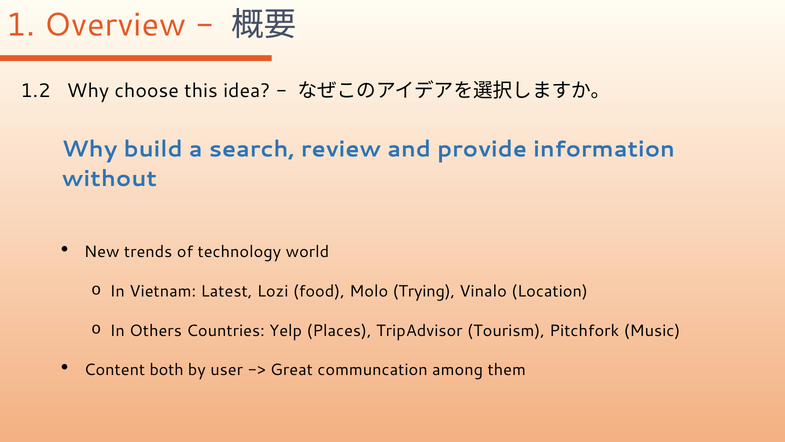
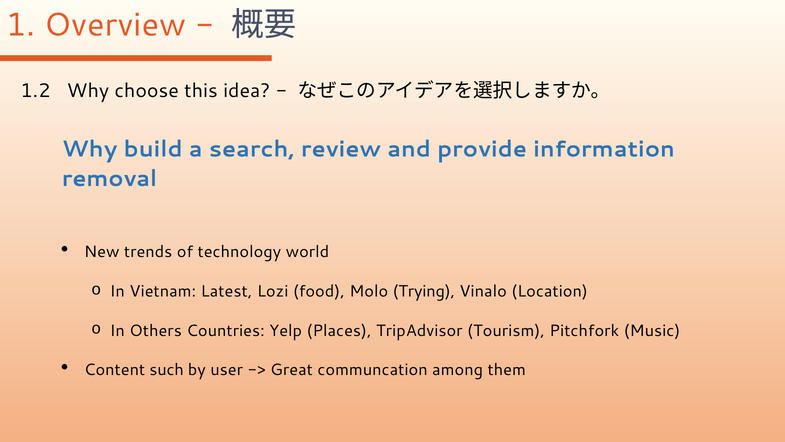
without: without -> removal
both: both -> such
